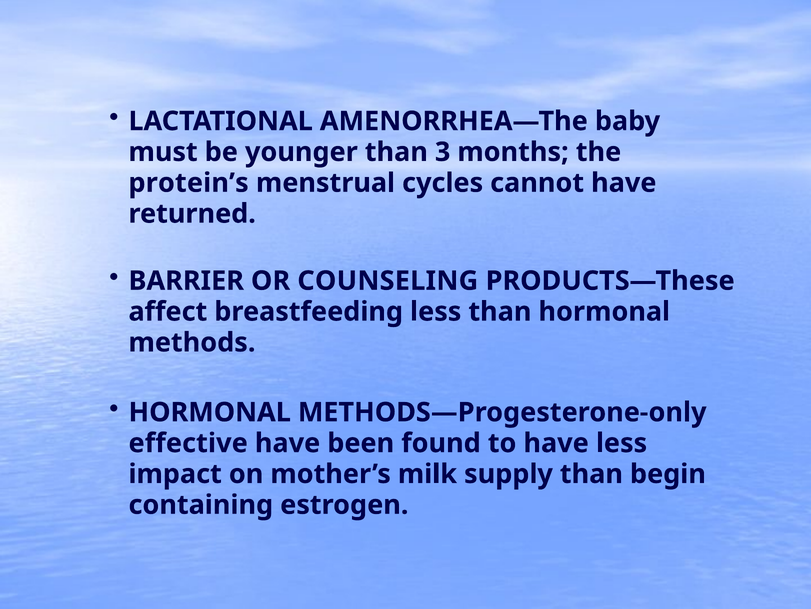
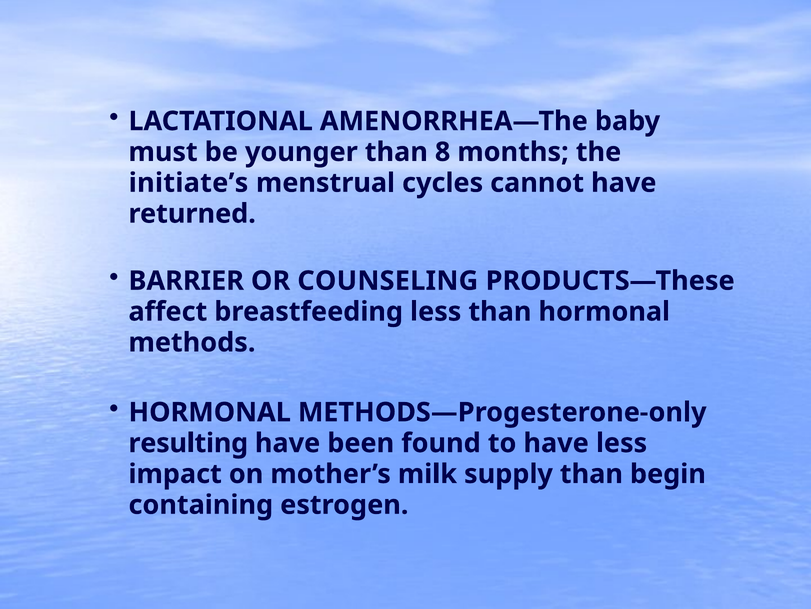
3: 3 -> 8
protein’s: protein’s -> initiate’s
effective: effective -> resulting
